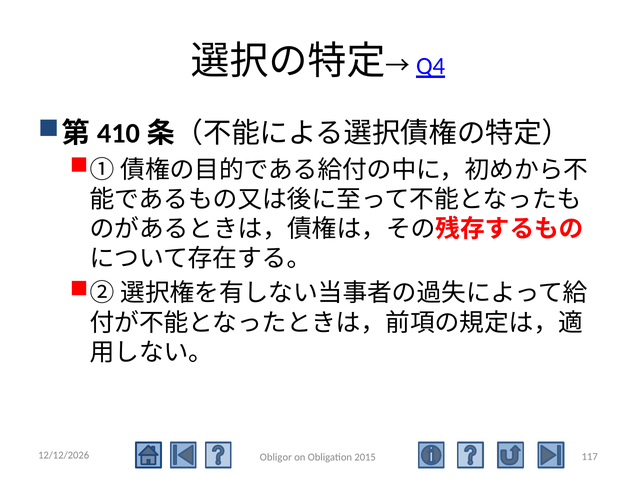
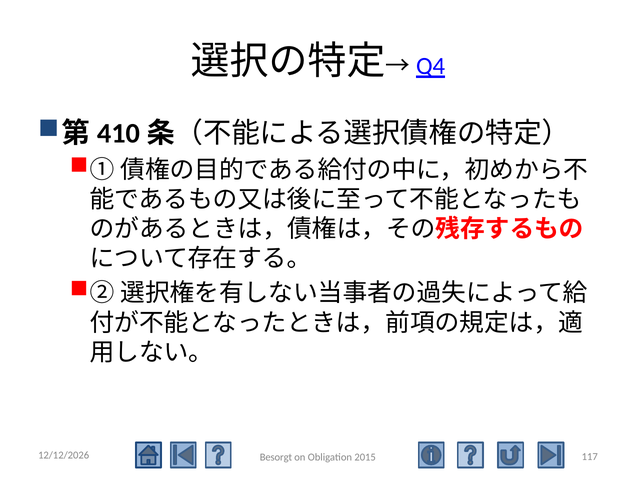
Obligor: Obligor -> Besorgt
